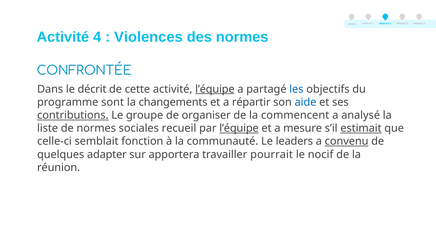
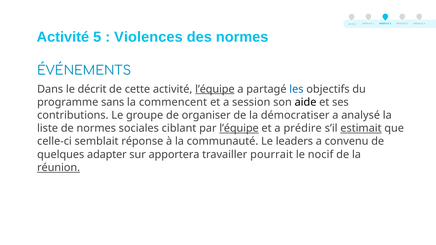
Activité 4: 4 -> 5
CONFRONTÉE: CONFRONTÉE -> ÉVÉNEMENTS
sont: sont -> sans
changements: changements -> commencent
répartir: répartir -> session
aide colour: blue -> black
contributions underline: present -> none
commencent: commencent -> démocratiser
recueil: recueil -> ciblant
mesure: mesure -> prédire
fonction: fonction -> réponse
convenu underline: present -> none
réunion underline: none -> present
